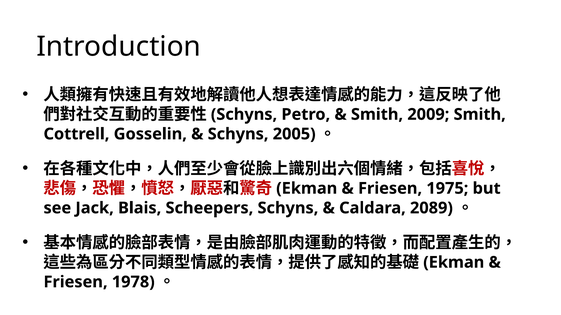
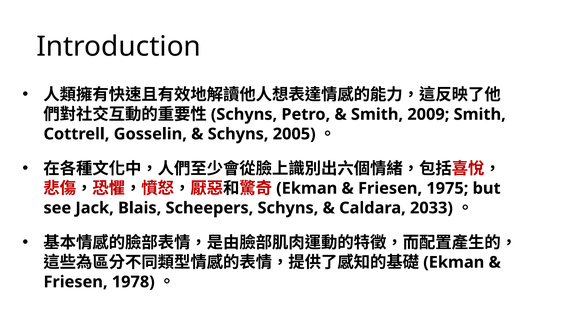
2089: 2089 -> 2033
